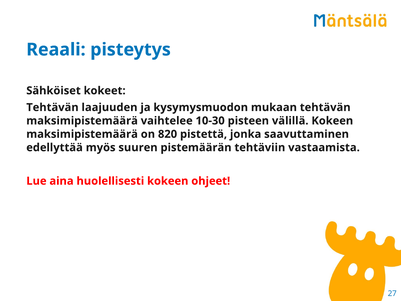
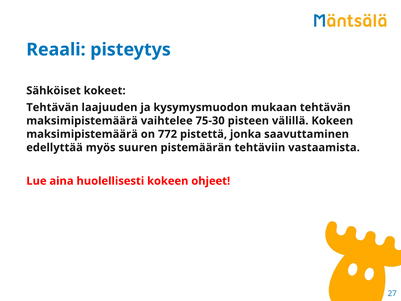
10-30: 10-30 -> 75-30
820: 820 -> 772
